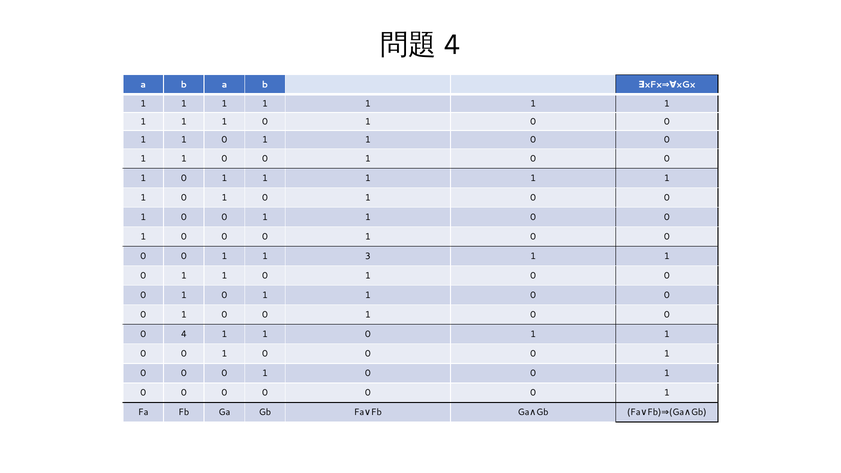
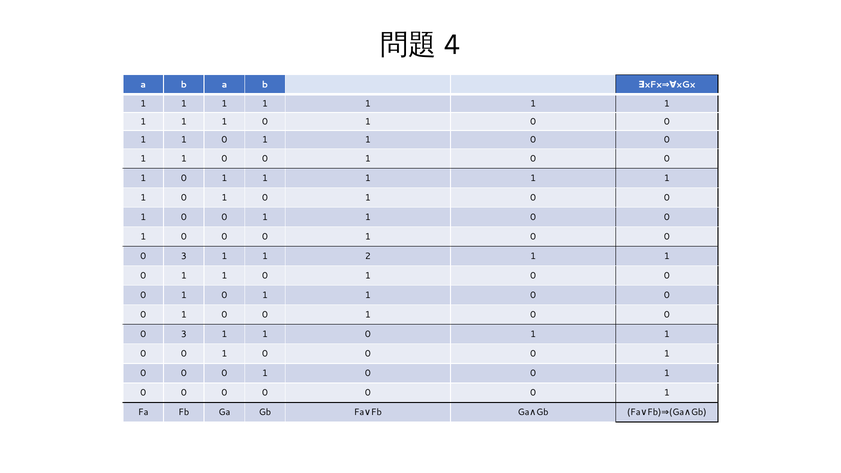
0 at (184, 256): 0 -> 3
3: 3 -> 2
4 at (184, 334): 4 -> 3
